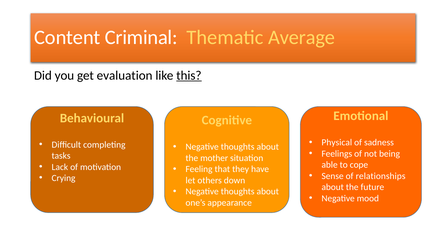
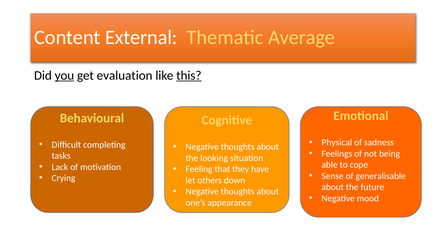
Criminal: Criminal -> External
you underline: none -> present
mother: mother -> looking
relationships: relationships -> generalisable
